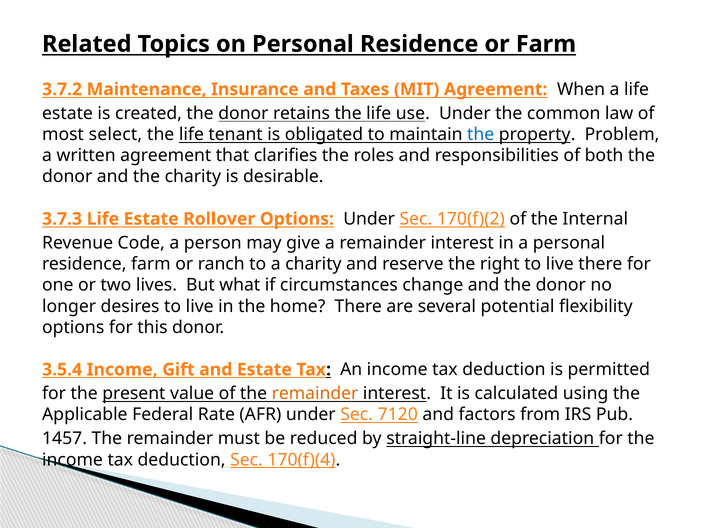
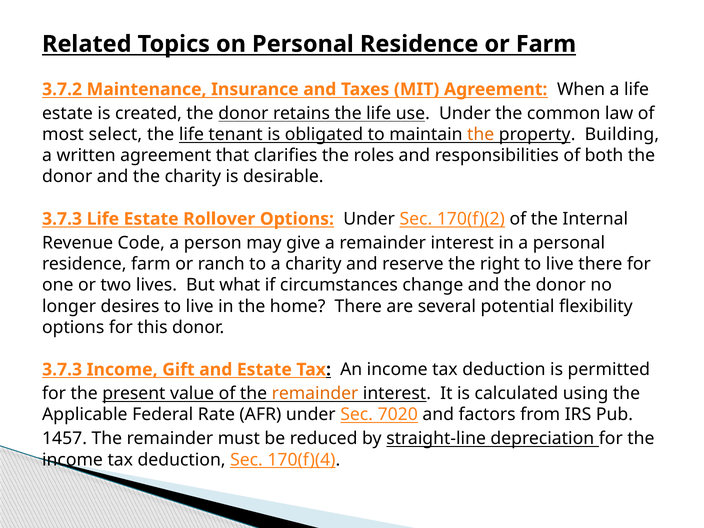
the at (481, 134) colour: blue -> orange
Problem: Problem -> Building
3.5.4 at (62, 370): 3.5.4 -> 3.7.3
7120: 7120 -> 7020
